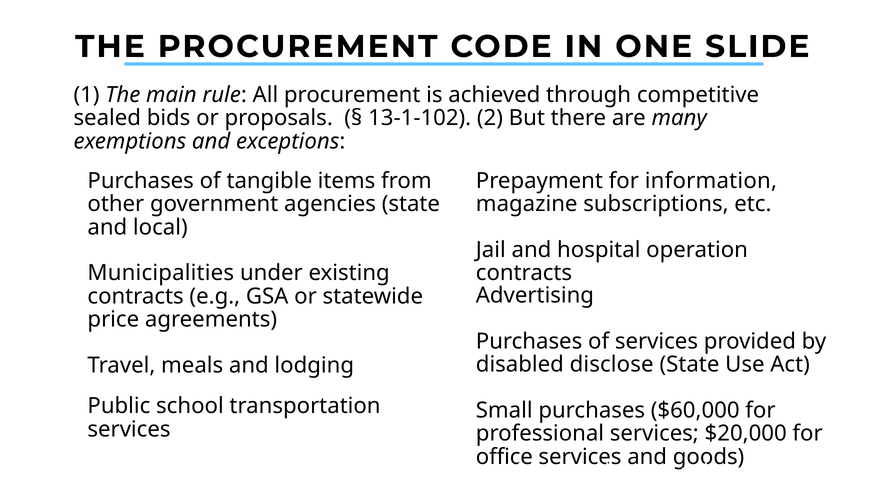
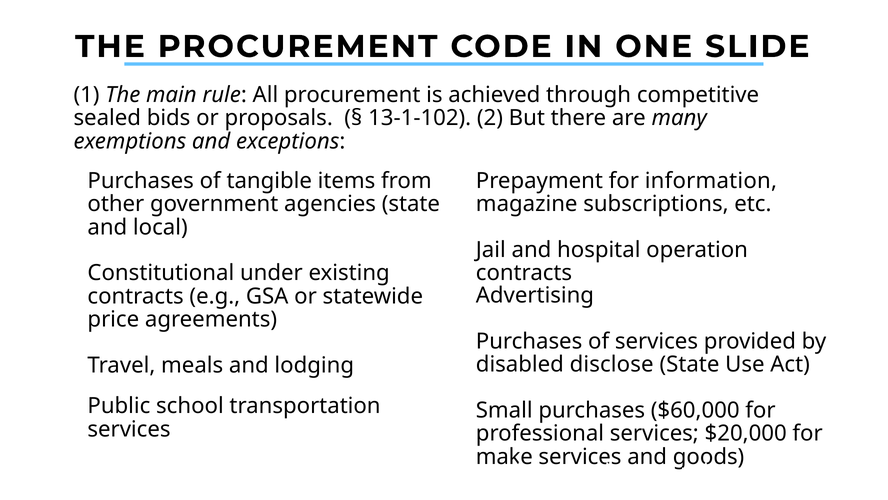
Municipalities: Municipalities -> Constitutional
office: office -> make
